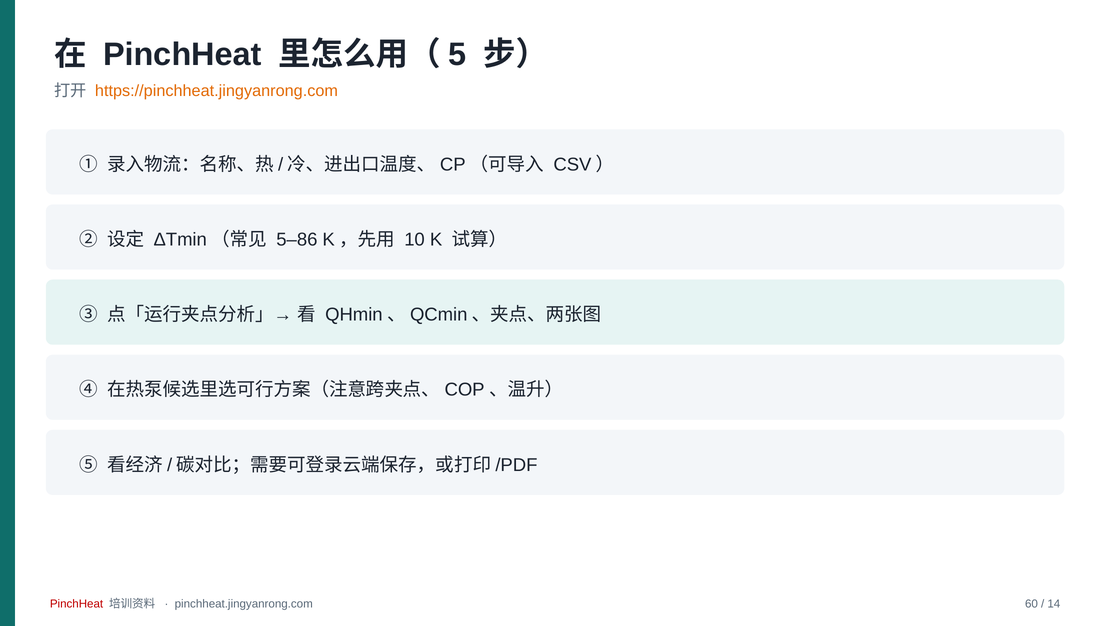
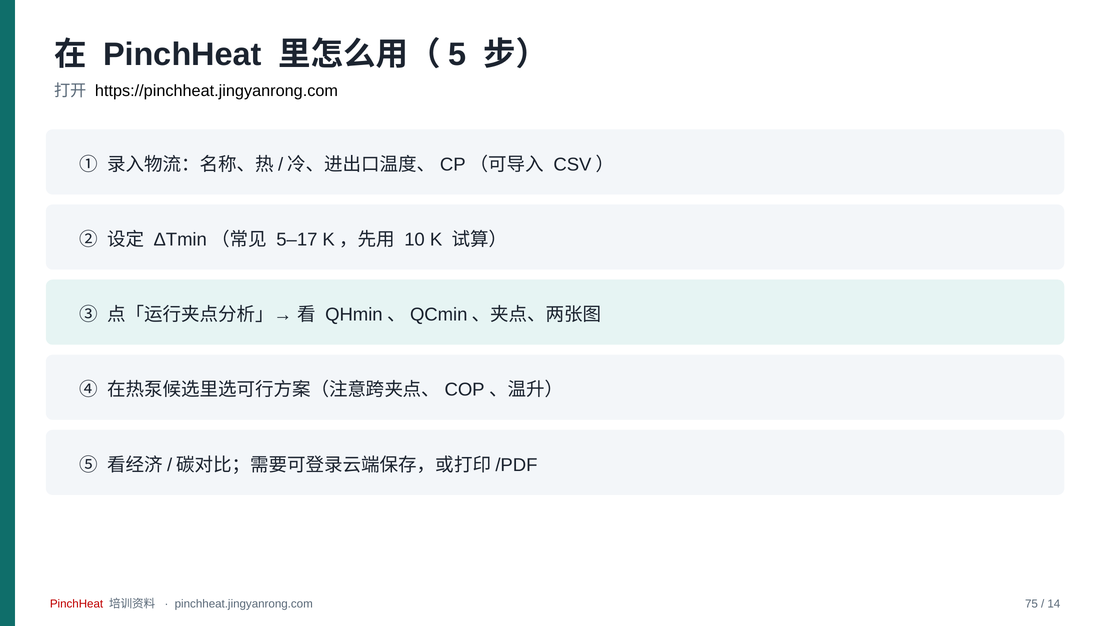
https://pinchheat.jingyanrong.com colour: orange -> black
5–86: 5–86 -> 5–17
60: 60 -> 75
